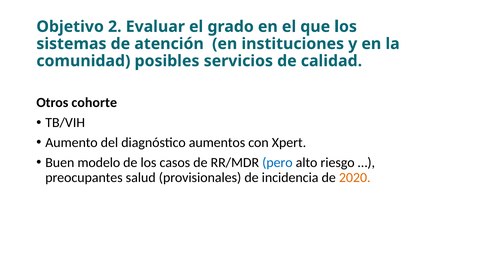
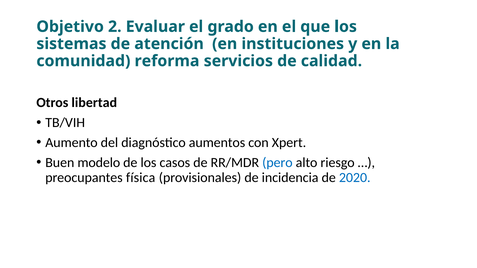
posibles: posibles -> reforma
cohorte: cohorte -> libertad
salud: salud -> física
2020 colour: orange -> blue
